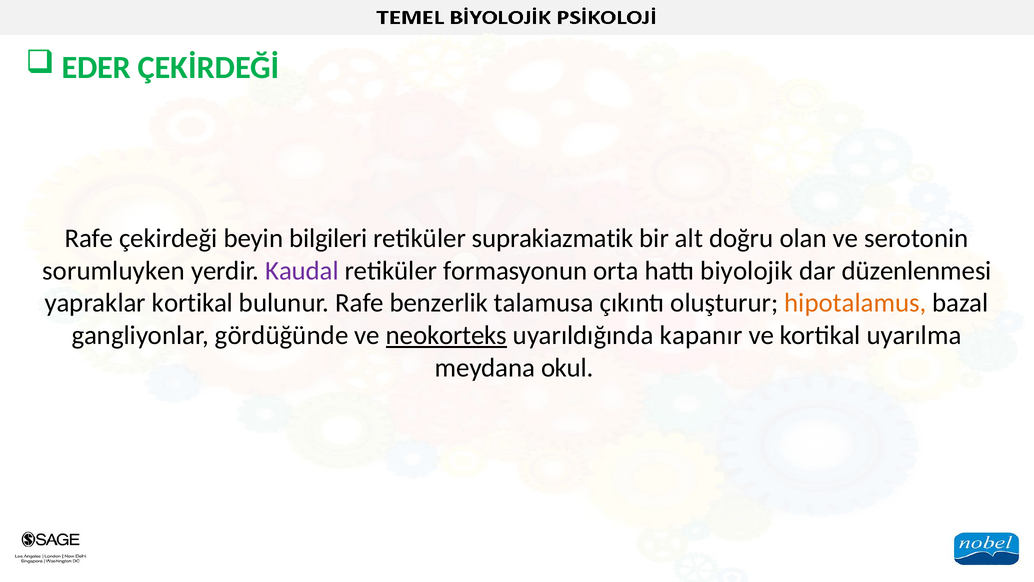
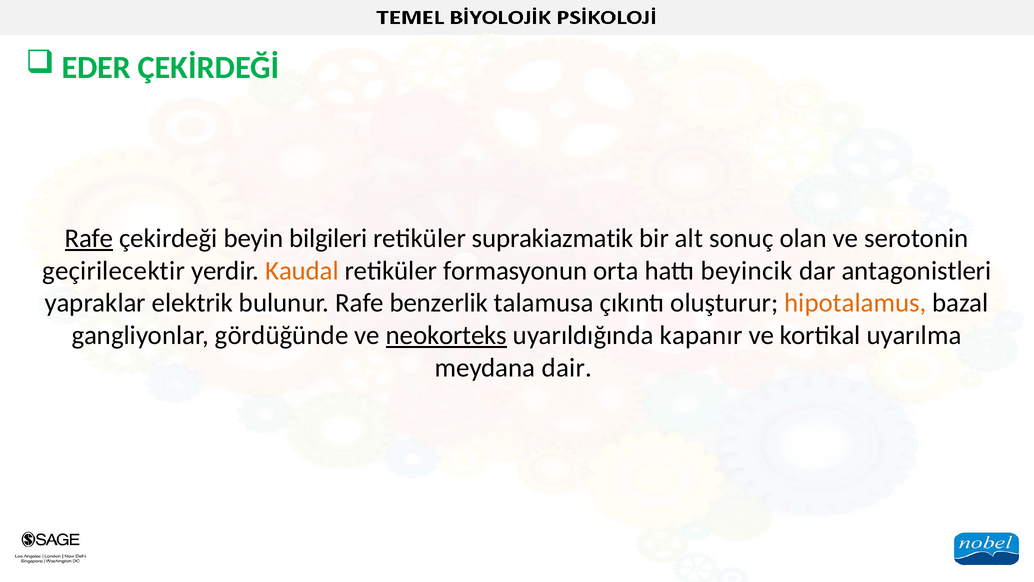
Rafe at (89, 238) underline: none -> present
doğru: doğru -> sonuç
sorumluyken: sorumluyken -> geçirilecektir
Kaudal colour: purple -> orange
biyolojik: biyolojik -> beyincik
düzenlenmesi: düzenlenmesi -> antagonistleri
yapraklar kortikal: kortikal -> elektrik
okul: okul -> dair
